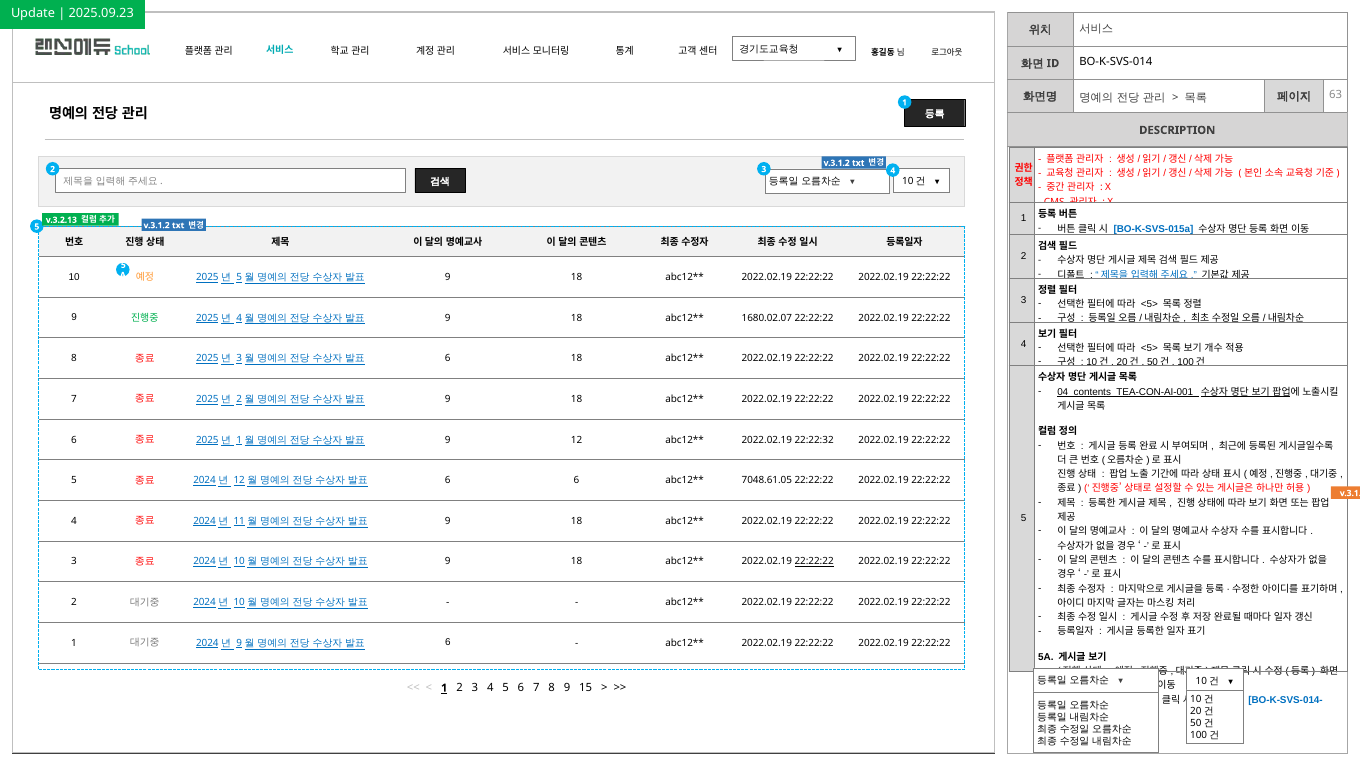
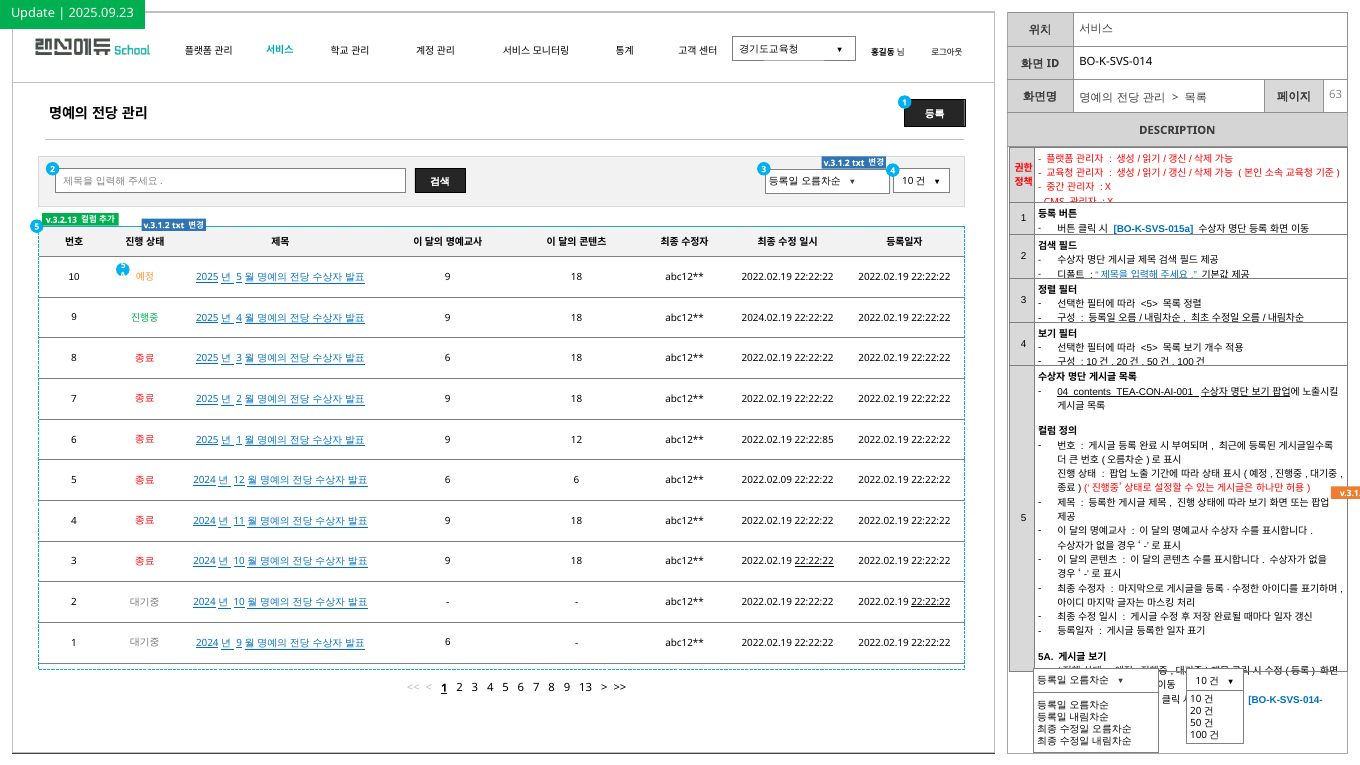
1680.02.07: 1680.02.07 -> 2024.02.19
22:22:32: 22:22:32 -> 22:22:85
7048.61.05: 7048.61.05 -> 2022.02.09
22:22:22 at (931, 602) underline: none -> present
15: 15 -> 13
